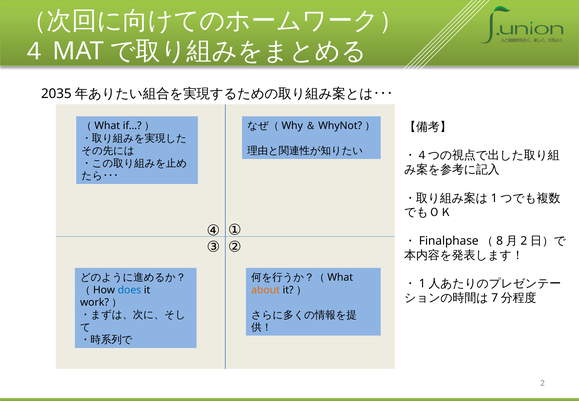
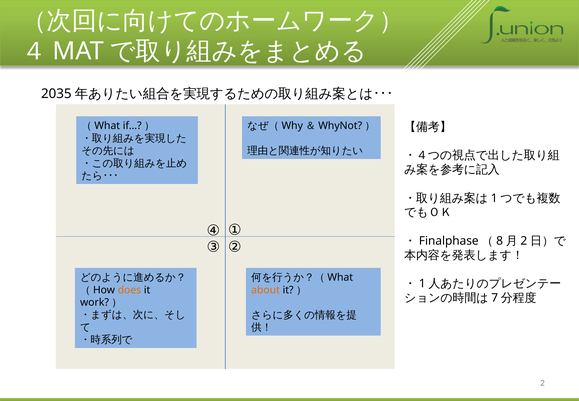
does colour: blue -> orange
